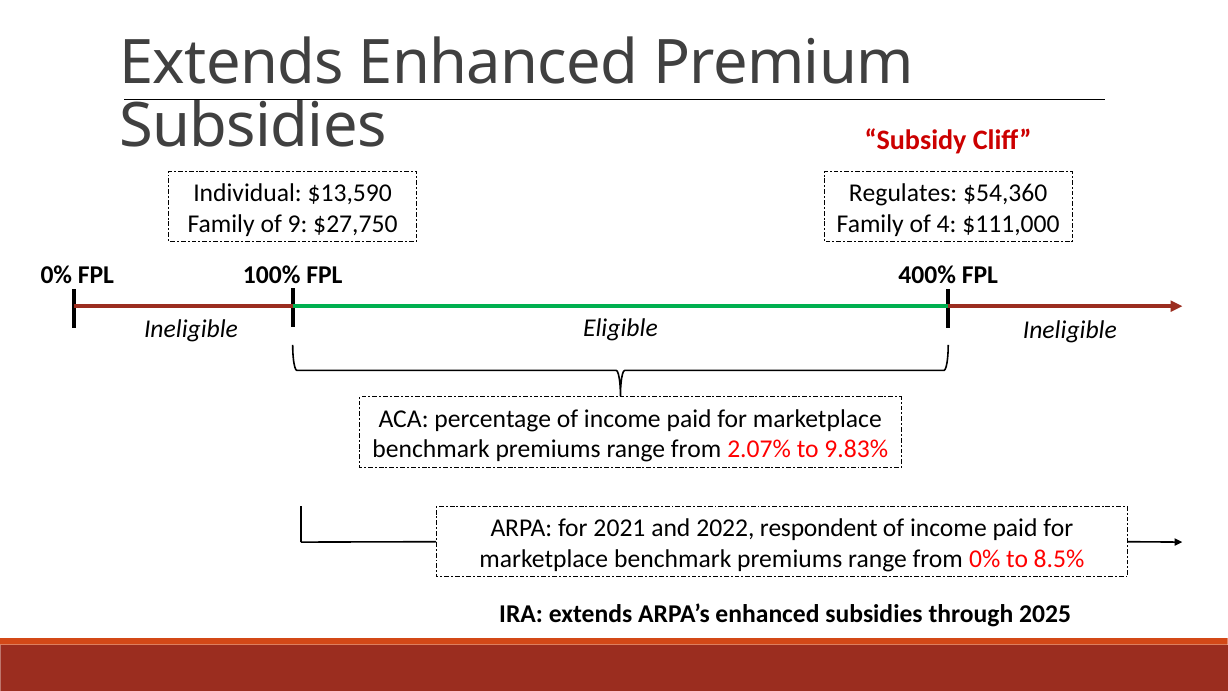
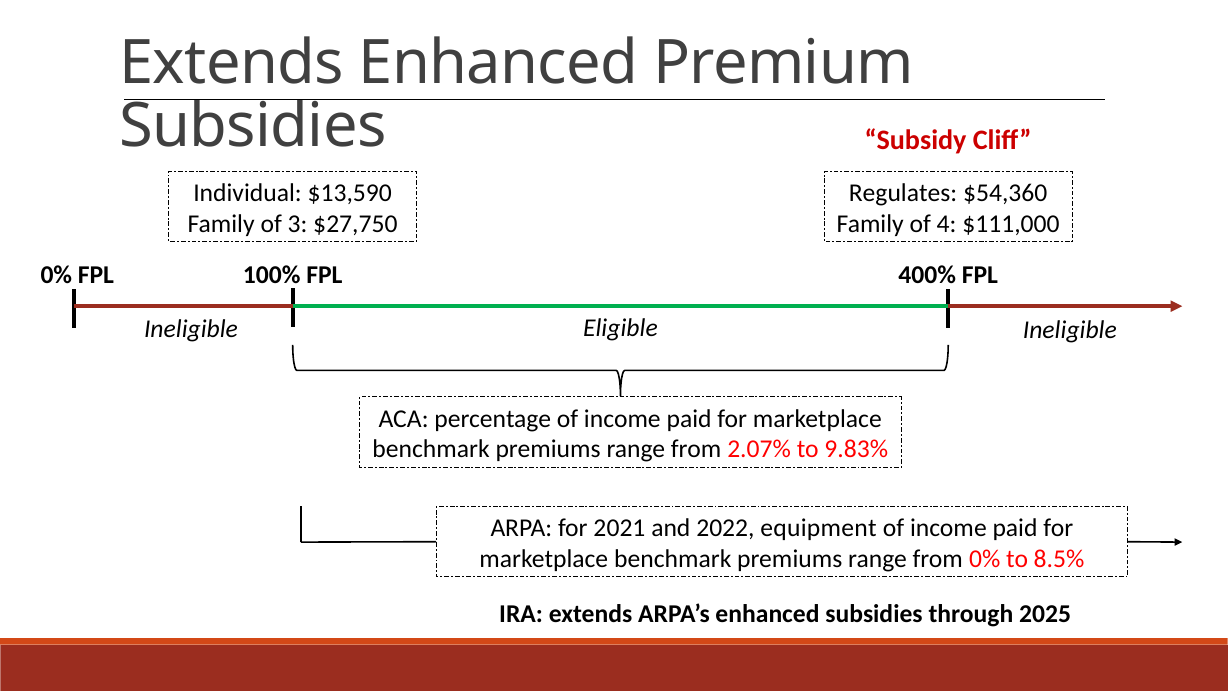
9: 9 -> 3
respondent: respondent -> equipment
